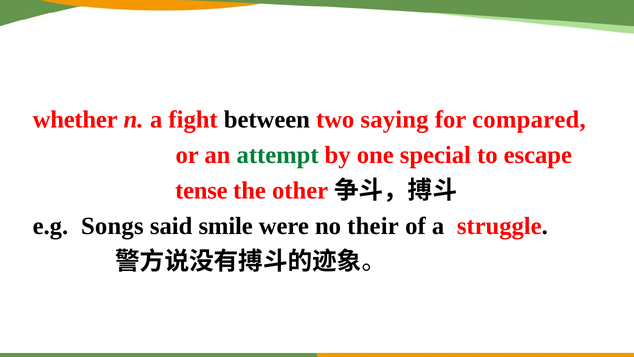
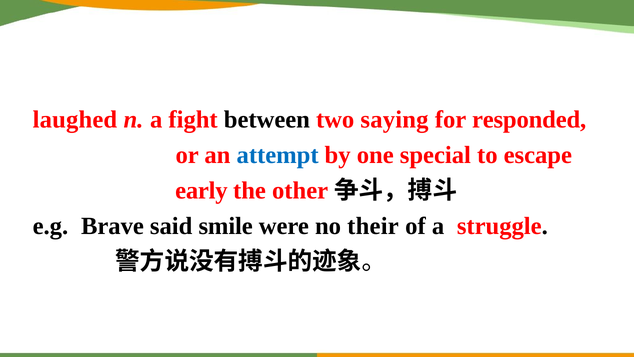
whether: whether -> laughed
compared: compared -> responded
attempt colour: green -> blue
tense: tense -> early
Songs: Songs -> Brave
